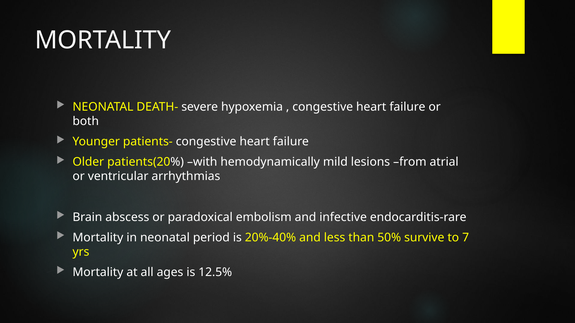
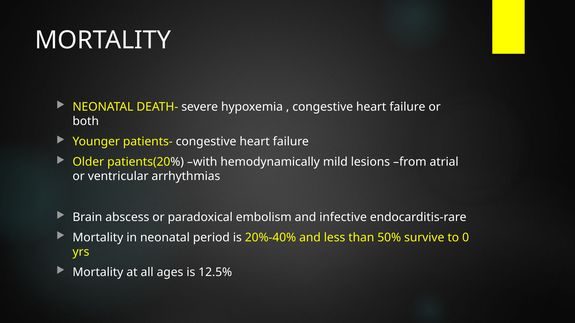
7: 7 -> 0
